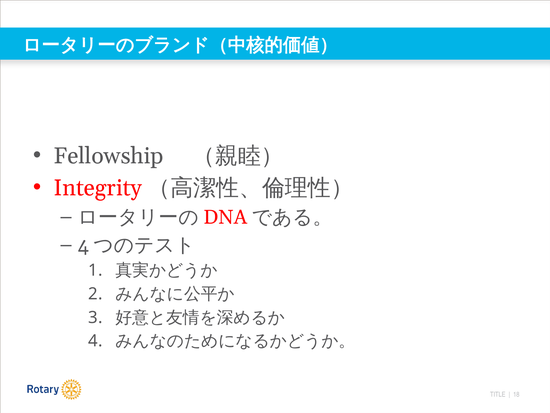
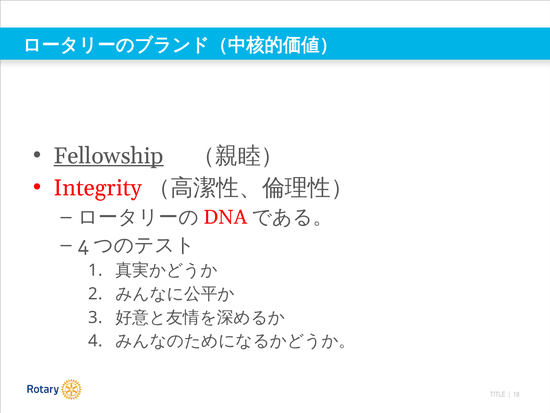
Fellowship underline: none -> present
